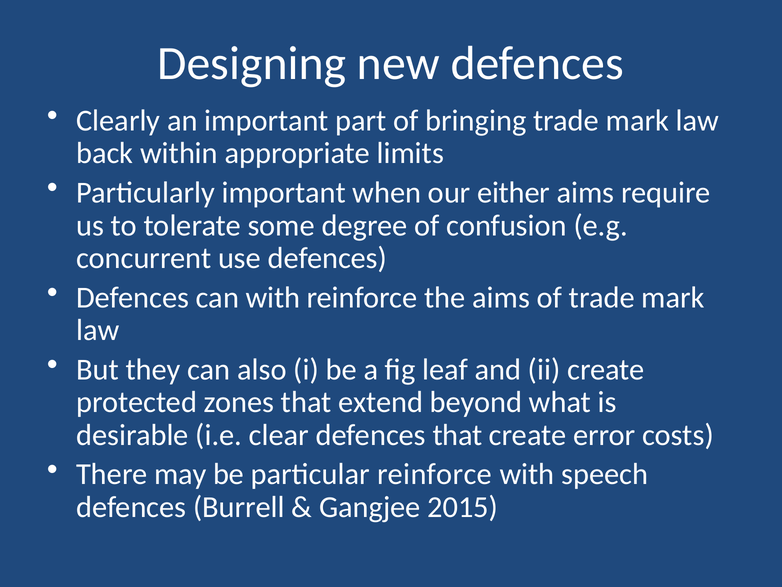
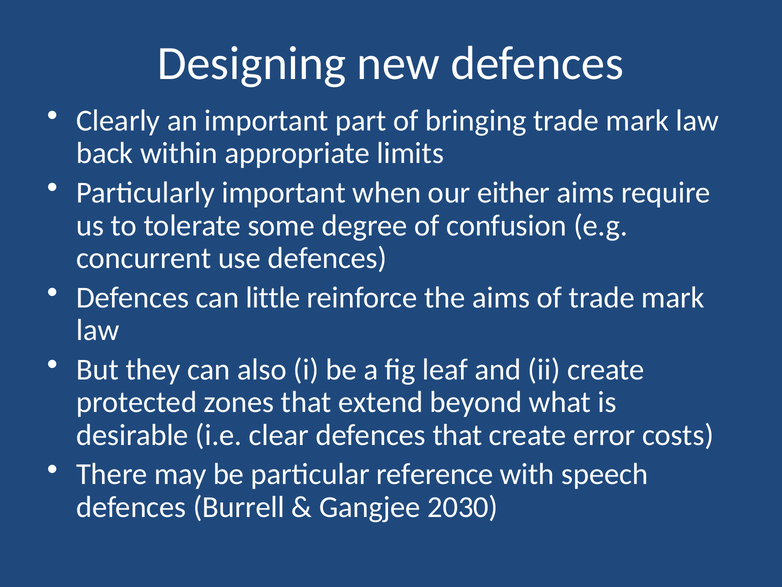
can with: with -> little
particular reinforce: reinforce -> reference
2015: 2015 -> 2030
